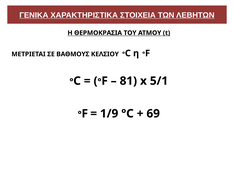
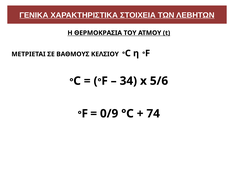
81: 81 -> 34
5/1: 5/1 -> 5/6
1/9: 1/9 -> 0/9
69: 69 -> 74
